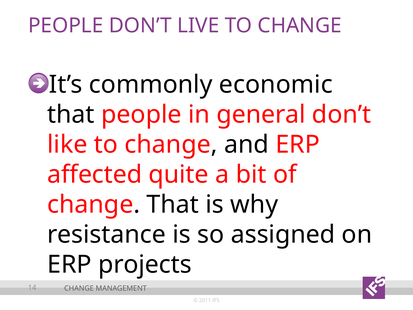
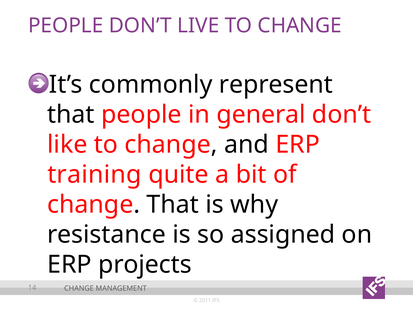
economic: economic -> represent
affected: affected -> training
